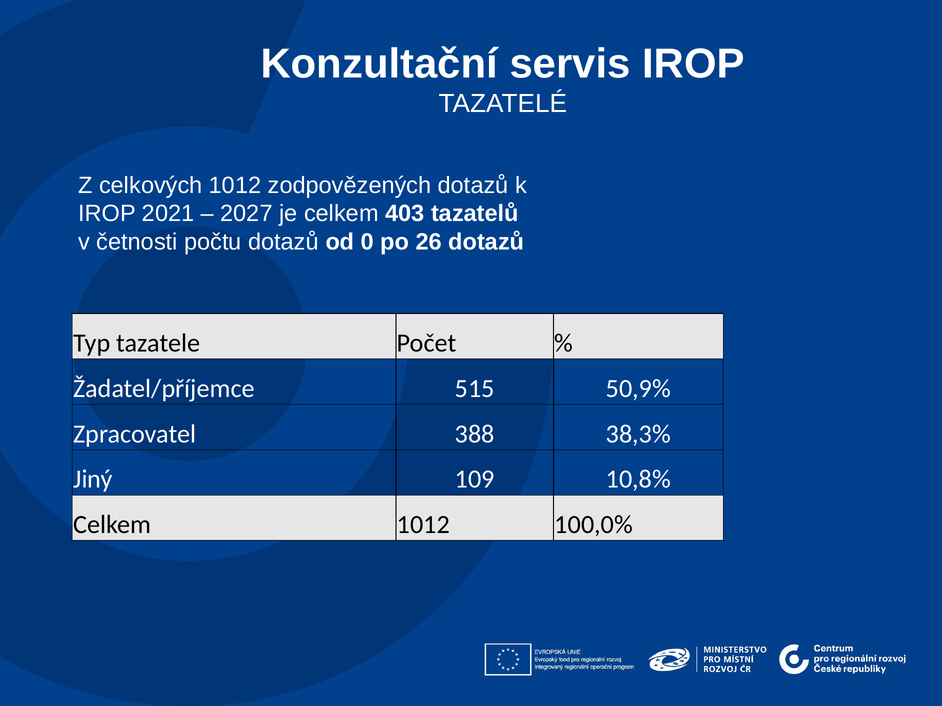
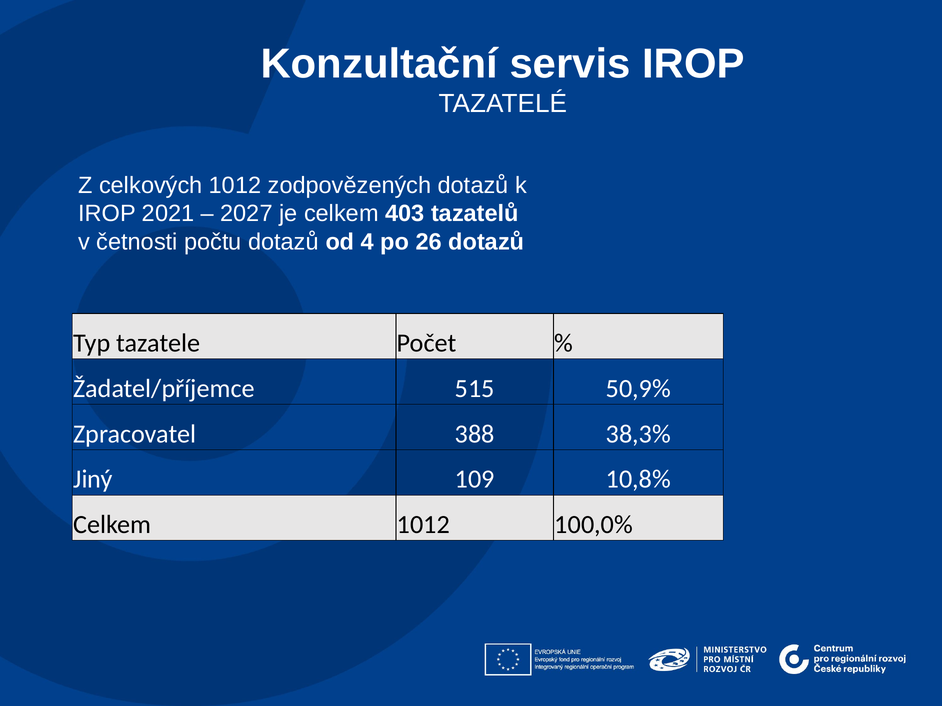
0: 0 -> 4
